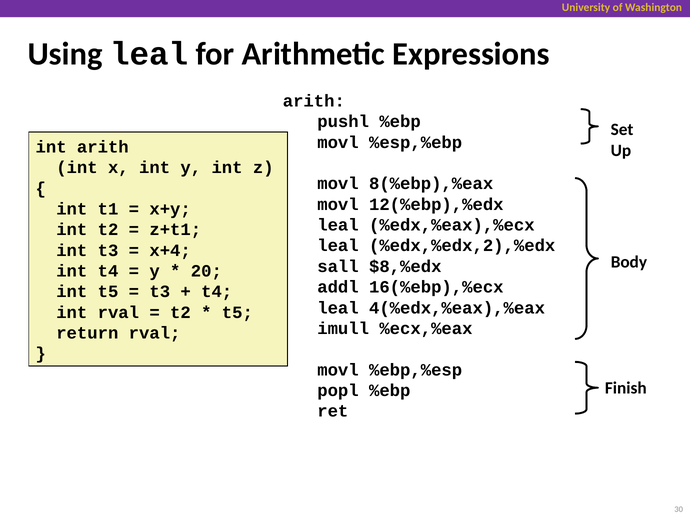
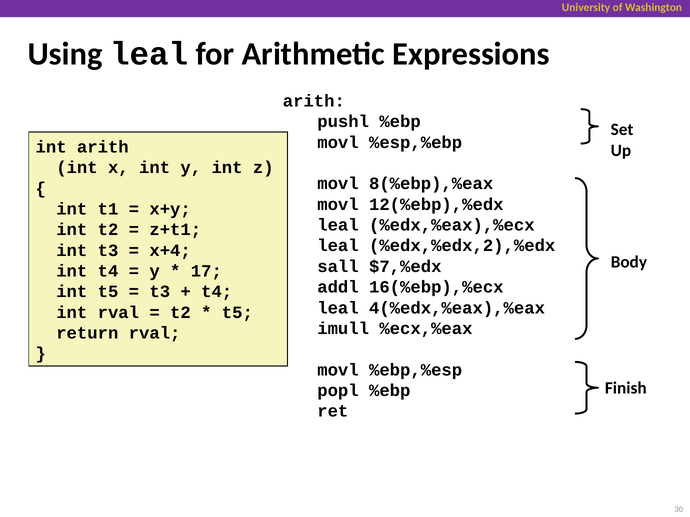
$8,%edx: $8,%edx -> $7,%edx
20: 20 -> 17
